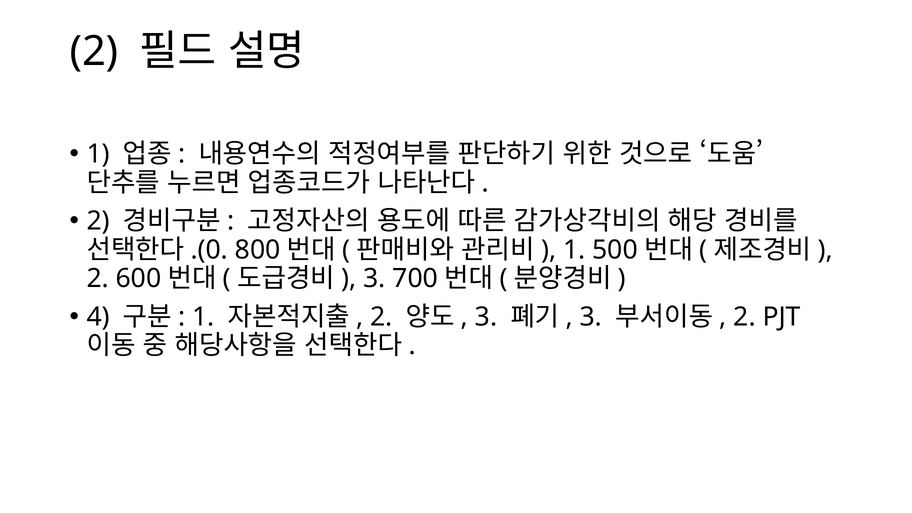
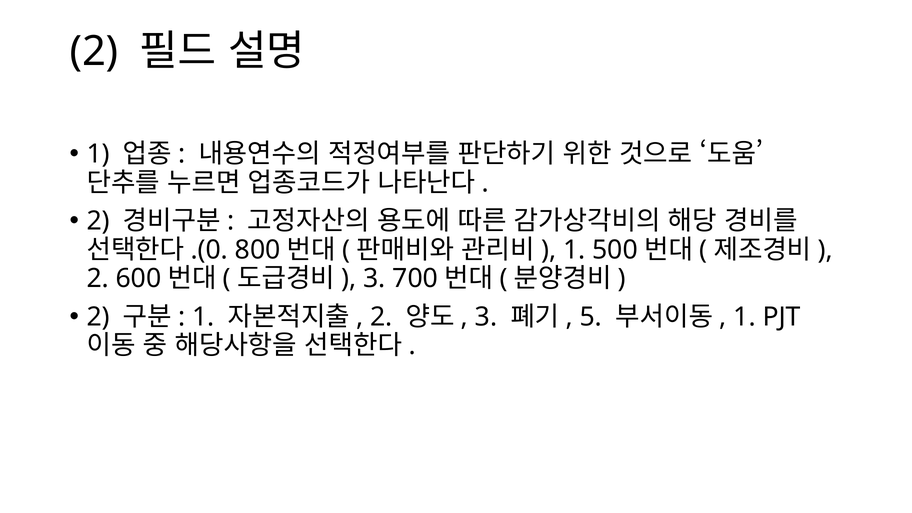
4 at (98, 317): 4 -> 2
3 at (591, 317): 3 -> 5
2 at (745, 317): 2 -> 1
